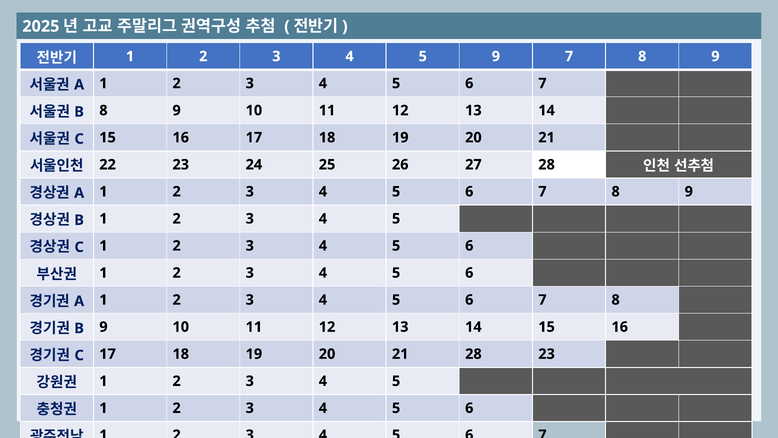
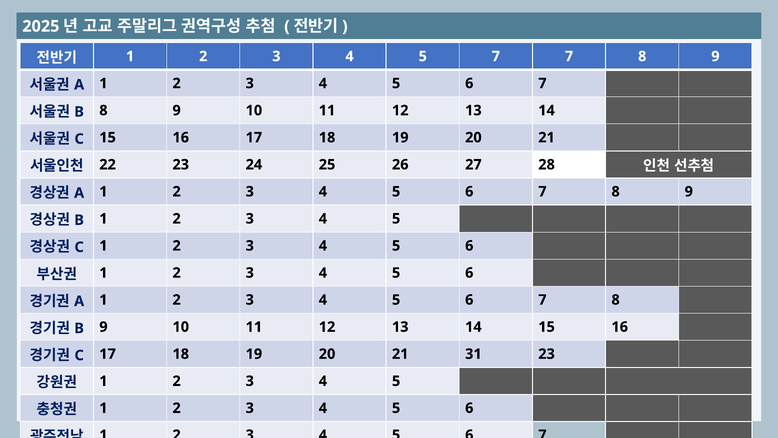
5 9: 9 -> 7
21 28: 28 -> 31
